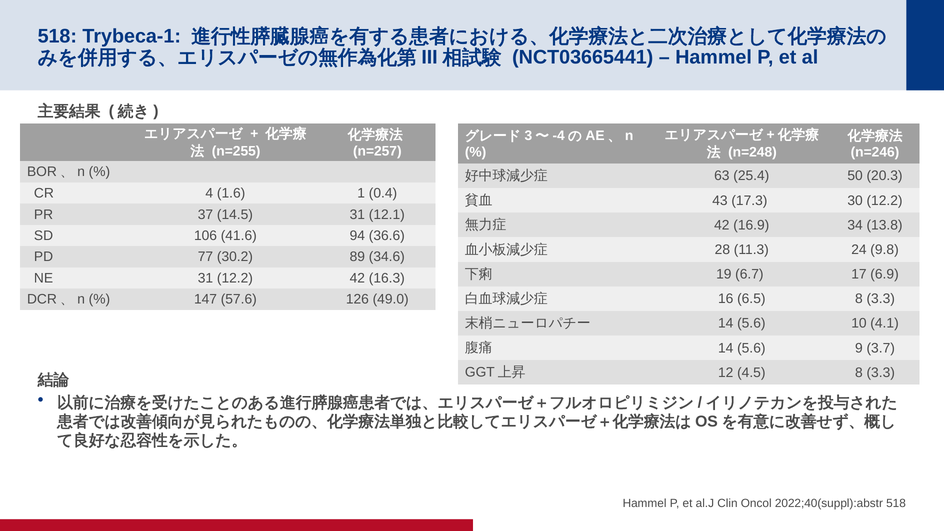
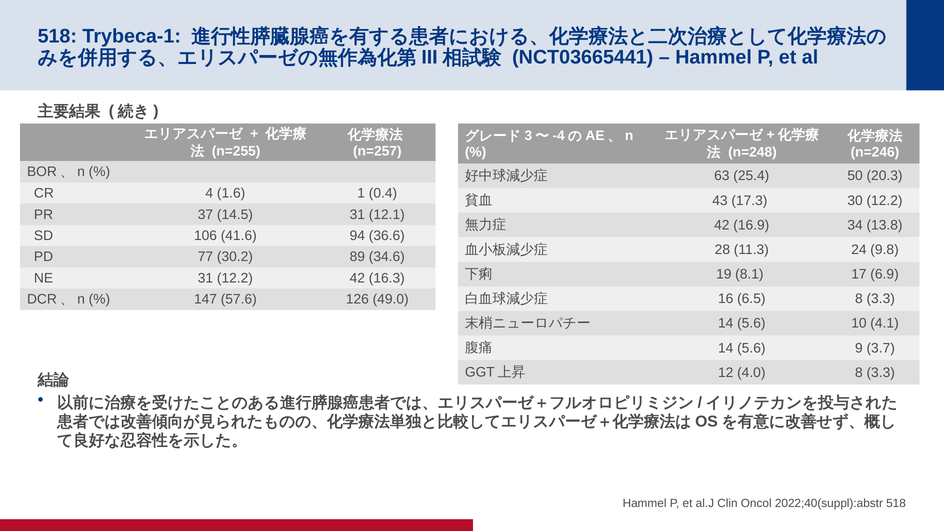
6.7: 6.7 -> 8.1
4.5: 4.5 -> 4.0
